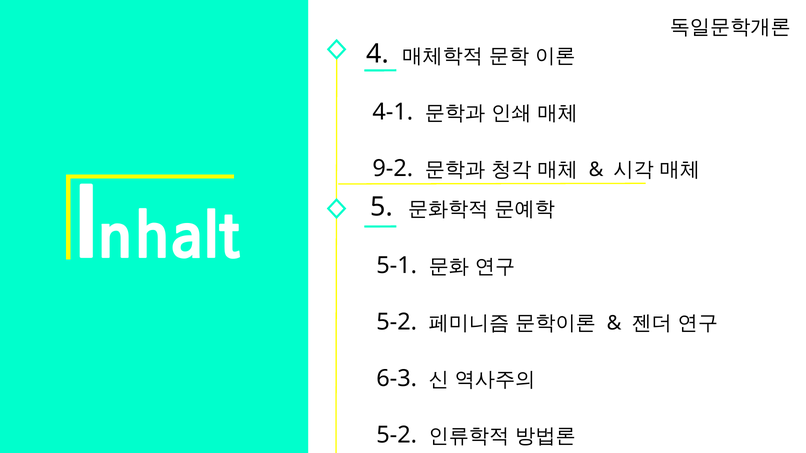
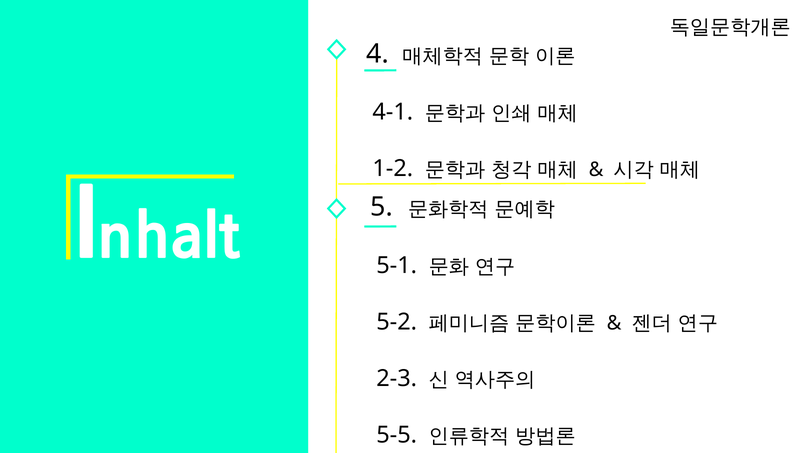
9-2: 9-2 -> 1-2
6-3: 6-3 -> 2-3
5-2 at (397, 435): 5-2 -> 5-5
